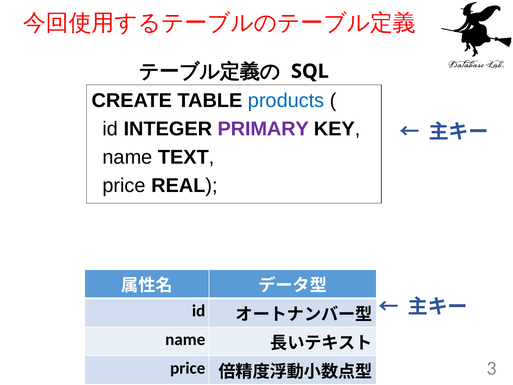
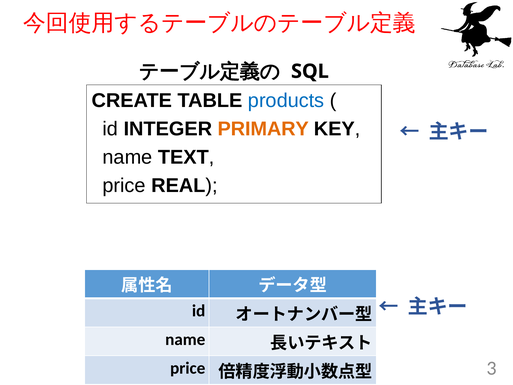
PRIMARY colour: purple -> orange
